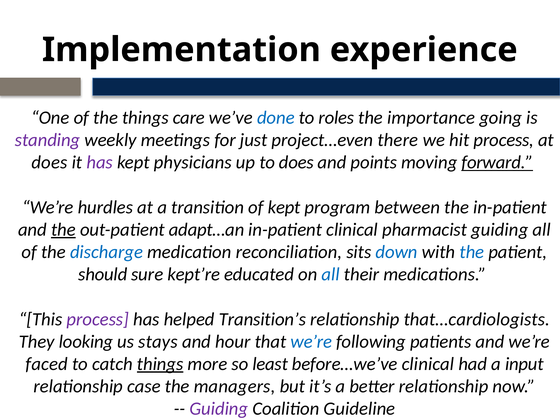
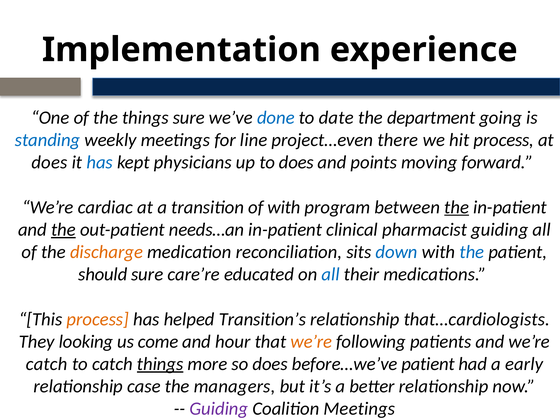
things care: care -> sure
roles: roles -> date
importance: importance -> department
standing colour: purple -> blue
just: just -> line
has at (100, 162) colour: purple -> blue
forward underline: present -> none
hurdles: hurdles -> cardiac
of kept: kept -> with
the at (457, 207) underline: none -> present
adapt…an: adapt…an -> needs…an
discharge colour: blue -> orange
kept’re: kept’re -> care’re
process at (98, 319) colour: purple -> orange
stays: stays -> come
we’re at (311, 342) colour: blue -> orange
faced at (47, 364): faced -> catch
so least: least -> does
before…we’ve clinical: clinical -> patient
input: input -> early
Coalition Guideline: Guideline -> Meetings
